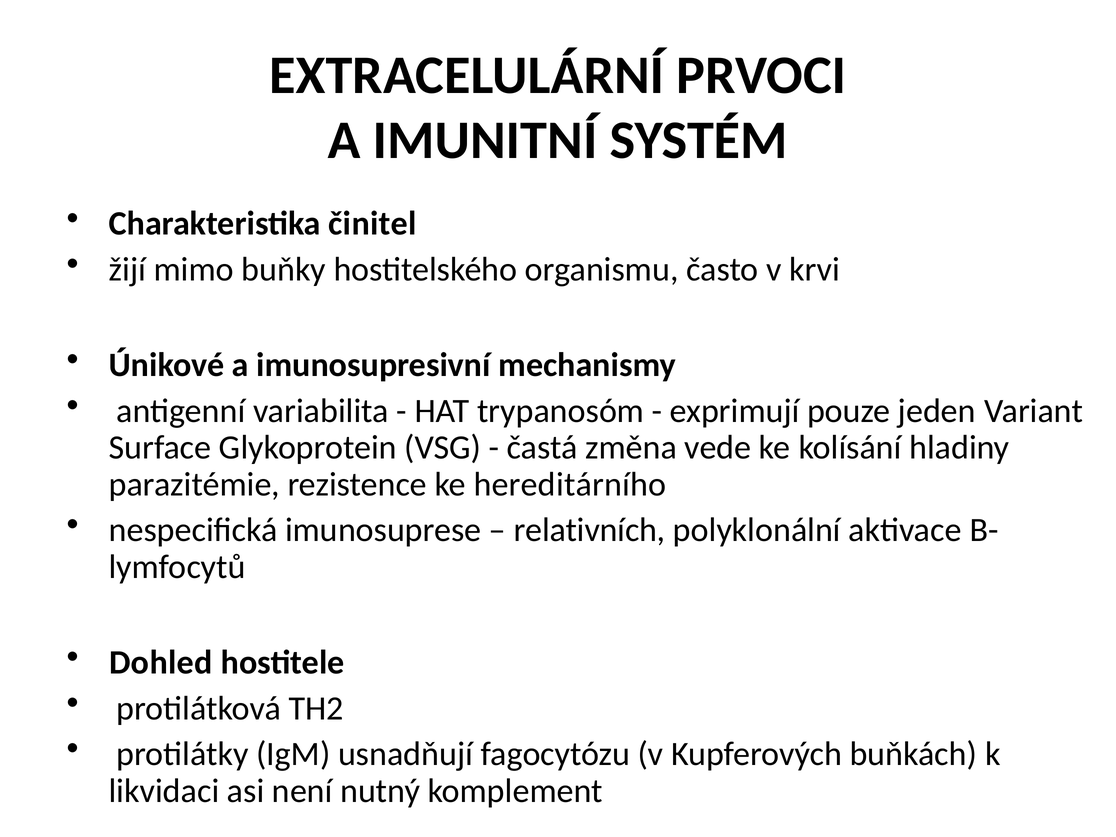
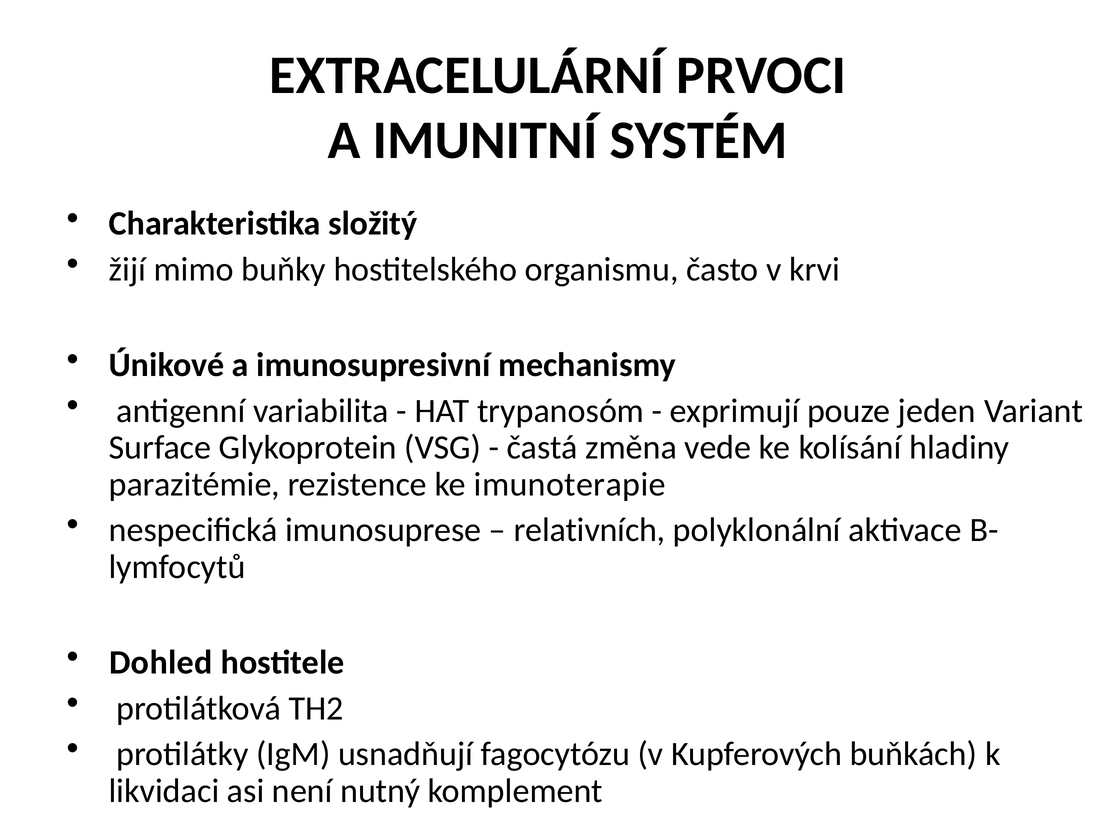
činitel: činitel -> složitý
hereditárního: hereditárního -> imunoterapie
